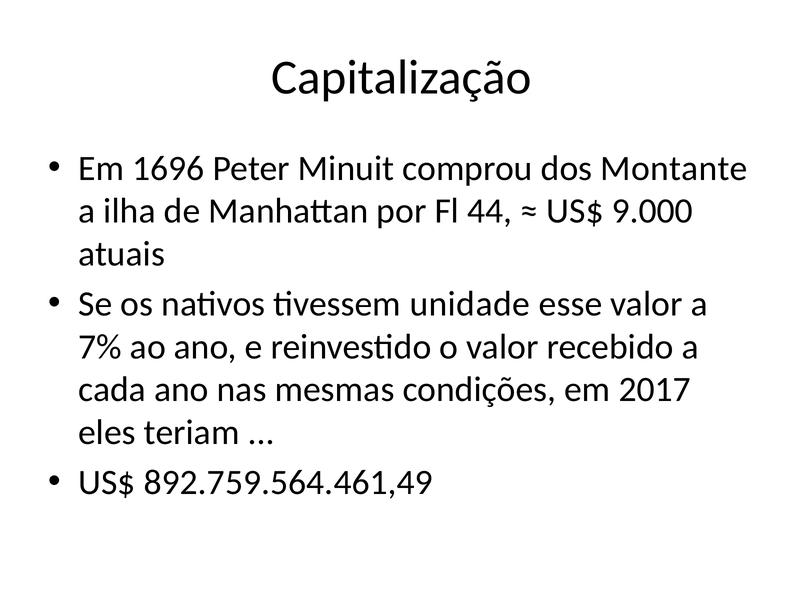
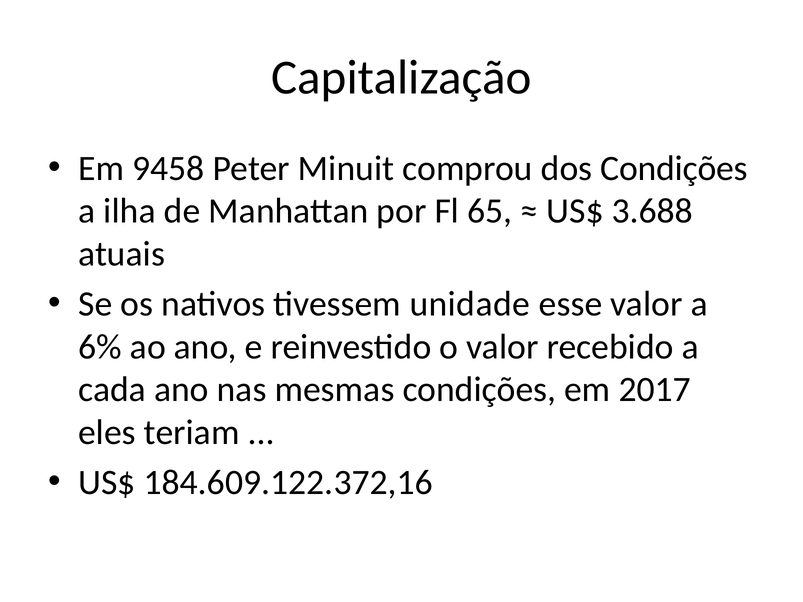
1696: 1696 -> 9458
dos Montante: Montante -> Condições
44: 44 -> 65
9.000: 9.000 -> 3.688
7%: 7% -> 6%
892.759.564.461,49: 892.759.564.461,49 -> 184.609.122.372,16
